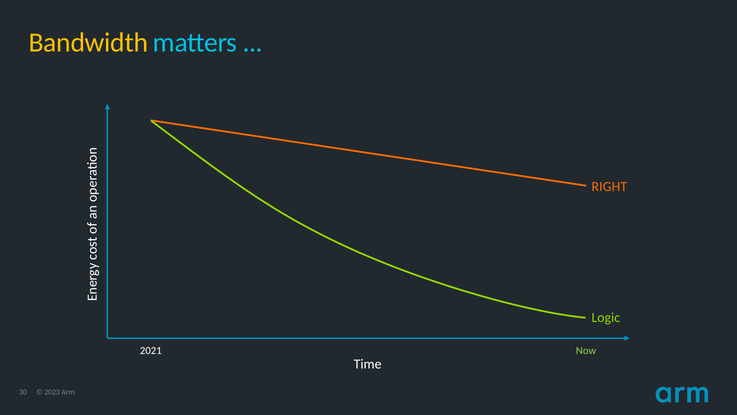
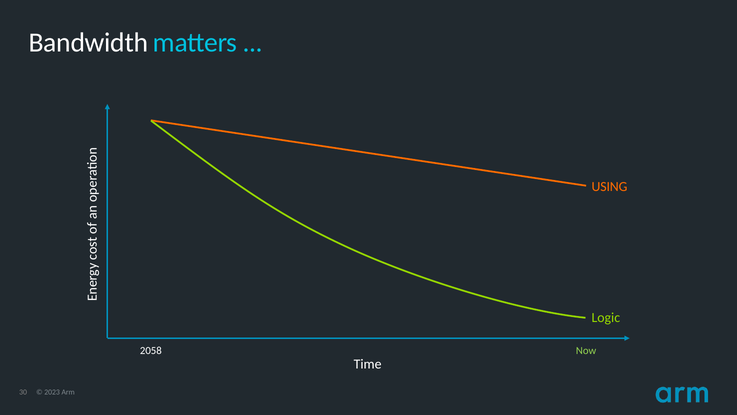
Bandwidth colour: yellow -> white
RIGHT: RIGHT -> USING
2021: 2021 -> 2058
